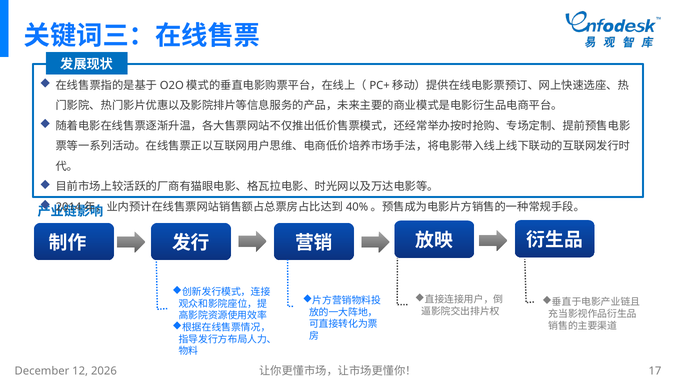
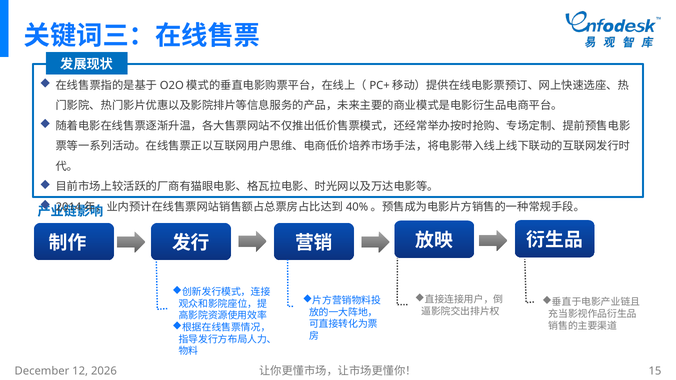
17: 17 -> 15
